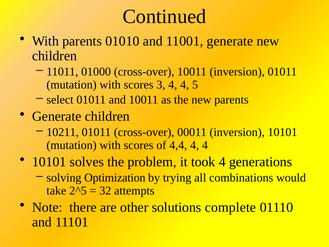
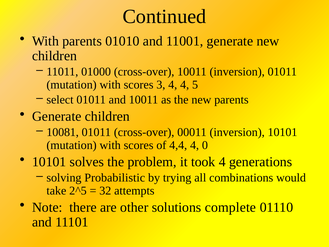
10211: 10211 -> 10081
4,4 4 4: 4 -> 0
Optimization: Optimization -> Probabilistic
